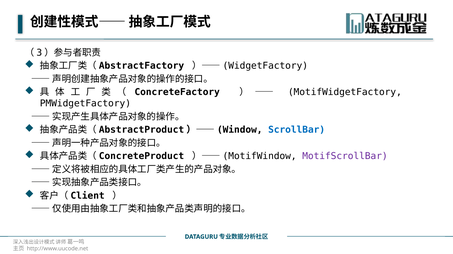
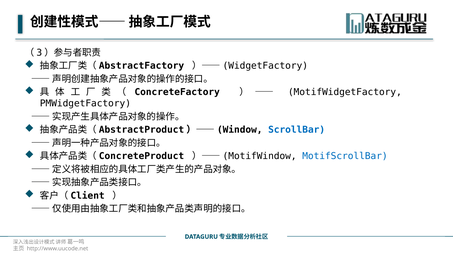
MotifScrollBar colour: purple -> blue
